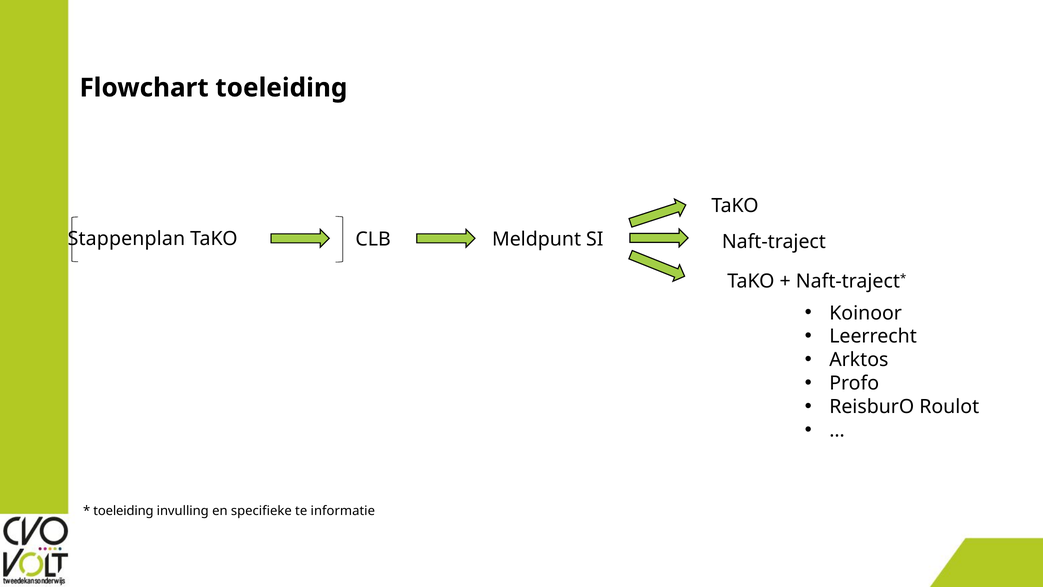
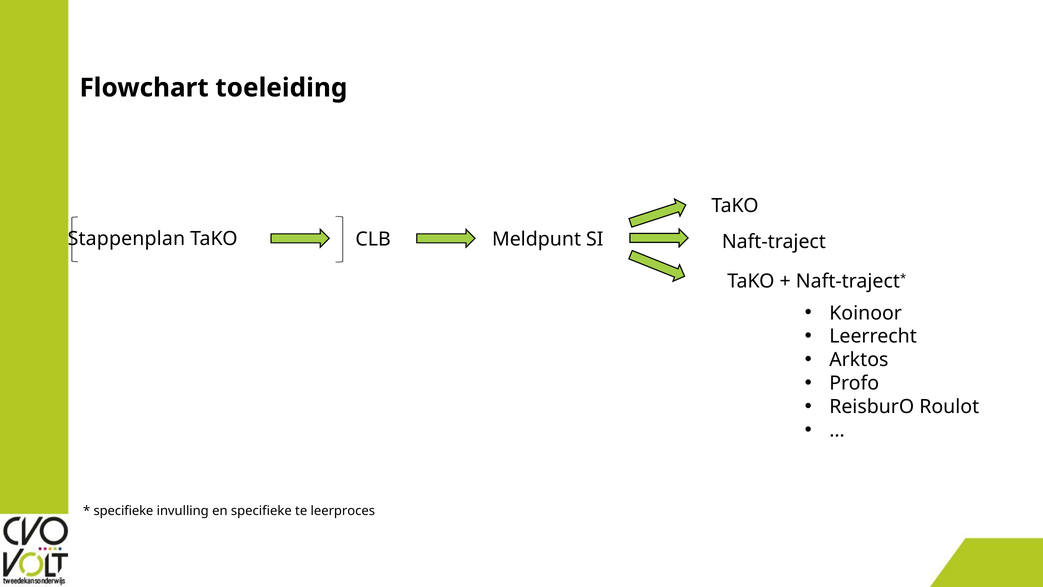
toeleiding at (123, 510): toeleiding -> specifieke
informatie: informatie -> leerproces
